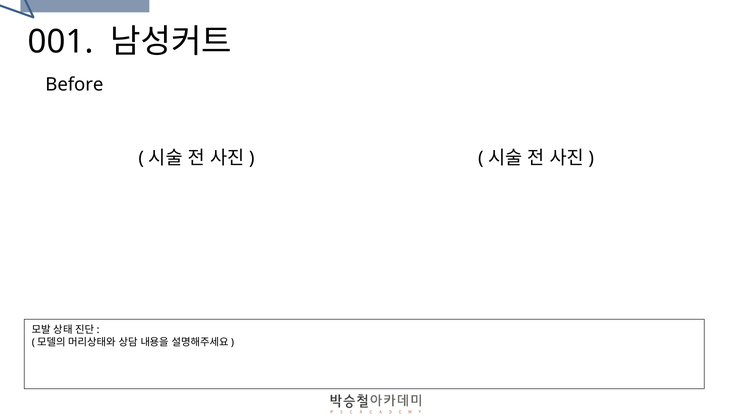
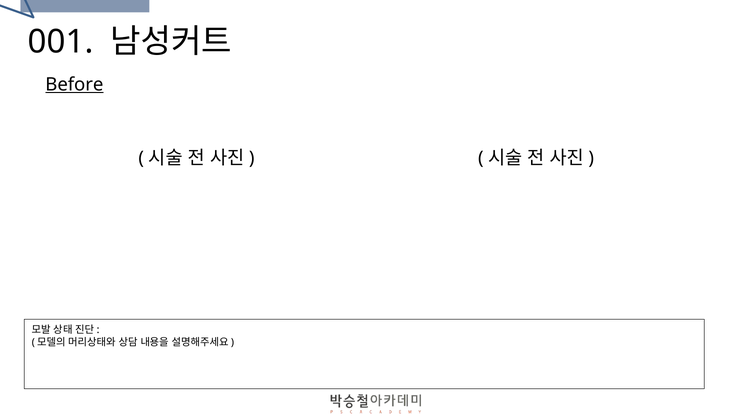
Before underline: none -> present
